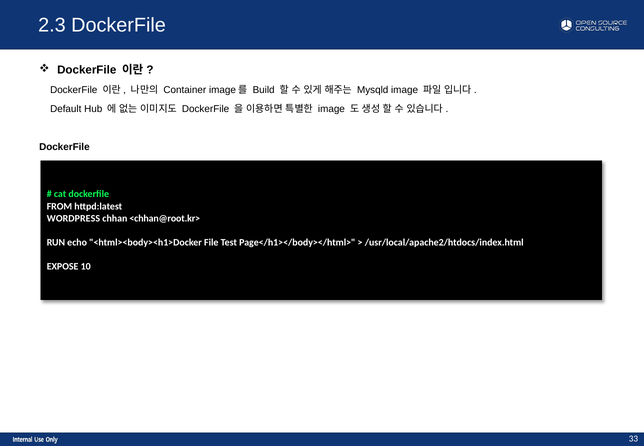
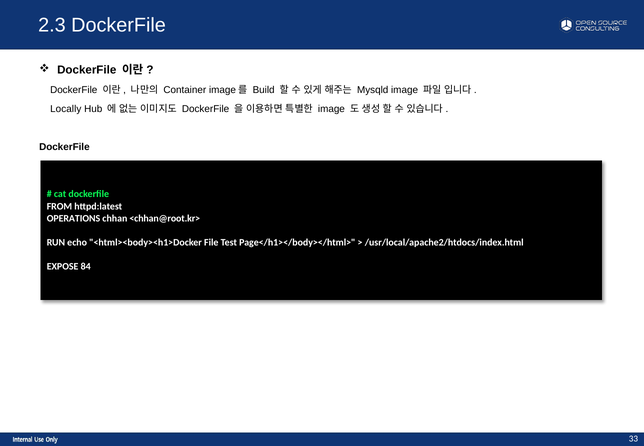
Default: Default -> Locally
WORDPRESS: WORDPRESS -> OPERATIONS
10: 10 -> 84
